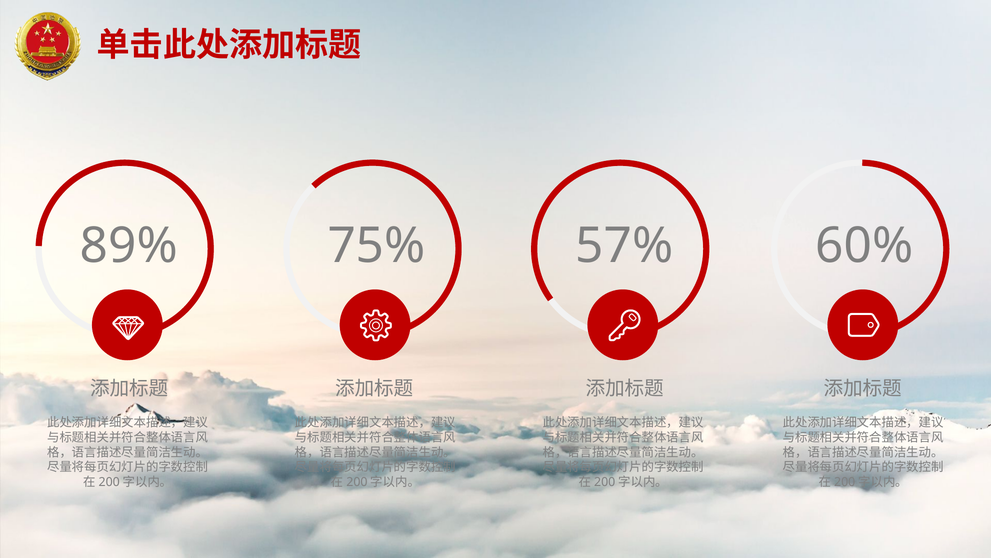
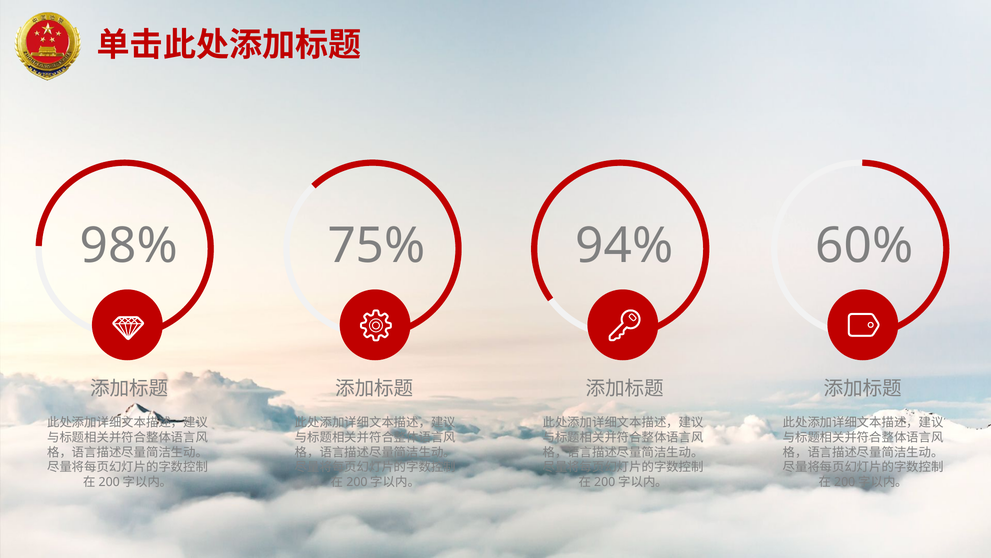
89%: 89% -> 98%
57%: 57% -> 94%
